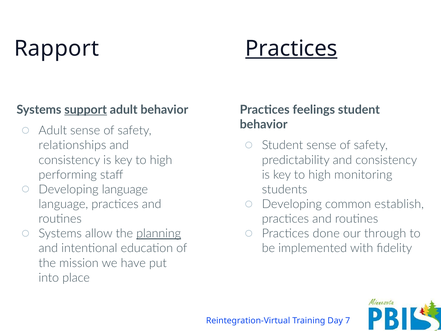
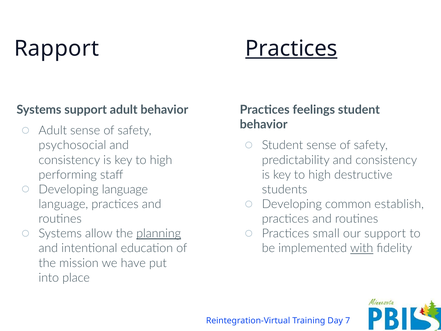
support at (86, 110) underline: present -> none
relationships: relationships -> psychosocial
monitoring: monitoring -> destructive
done: done -> small
our through: through -> support
with underline: none -> present
